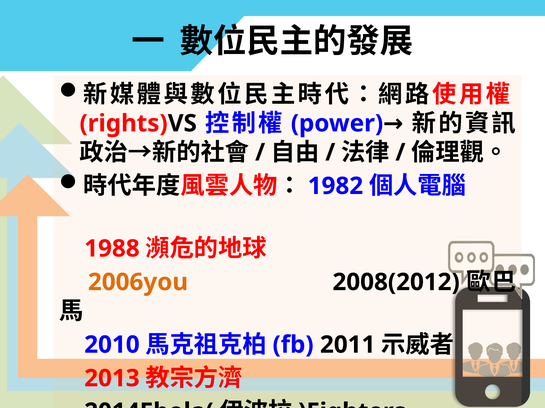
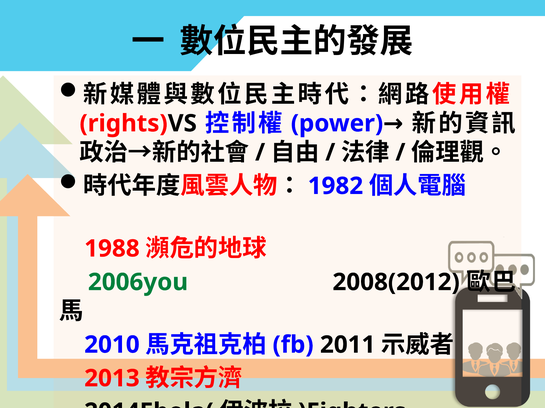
2006you colour: orange -> green
